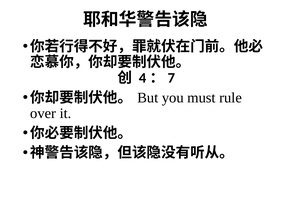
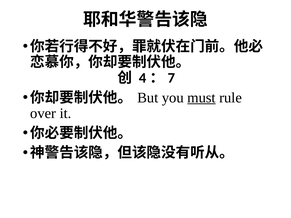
must underline: none -> present
